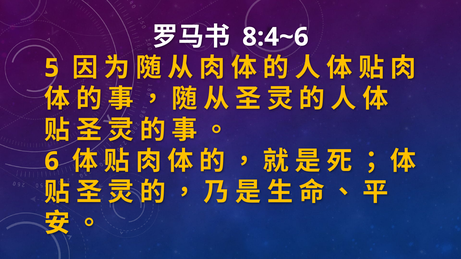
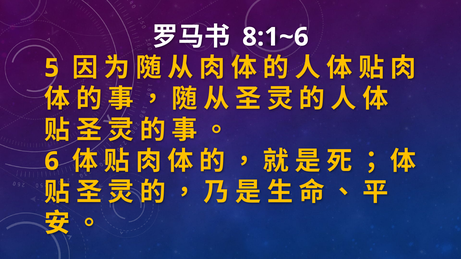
8:4~6: 8:4~6 -> 8:1~6
